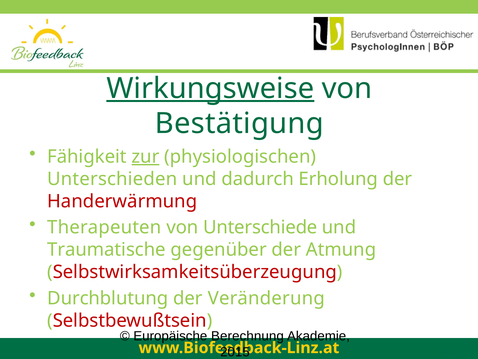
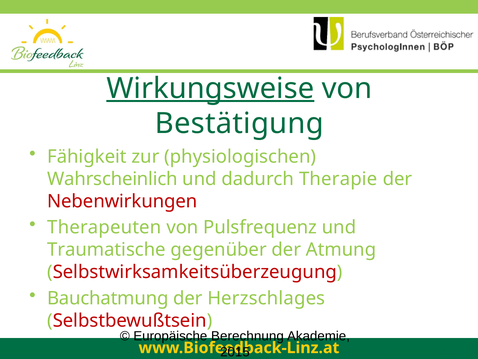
zur underline: present -> none
Unterschieden: Unterschieden -> Wahrscheinlich
Erholung: Erholung -> Therapie
Handerwärmung: Handerwärmung -> Nebenwirkungen
Unterschiede: Unterschiede -> Pulsfrequenz
Durchblutung: Durchblutung -> Bauchatmung
Veränderung: Veränderung -> Herzschlages
